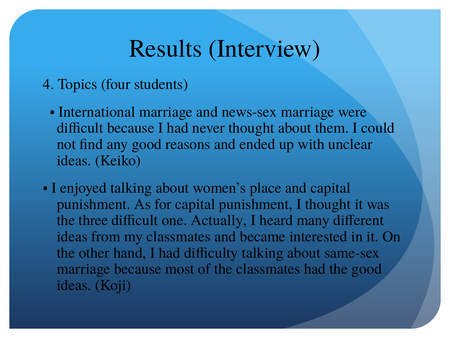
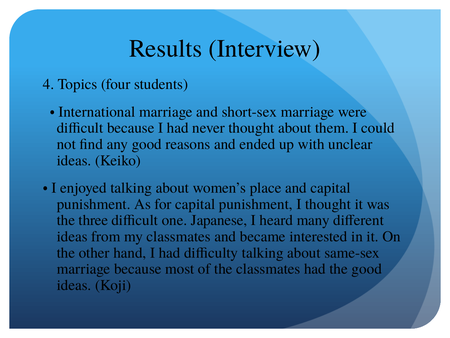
news-sex: news-sex -> short-sex
Actually: Actually -> Japanese
